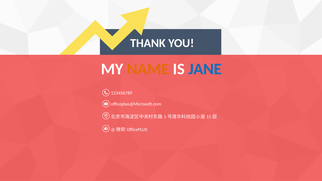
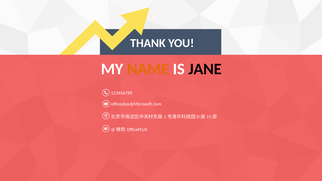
JANE colour: blue -> black
